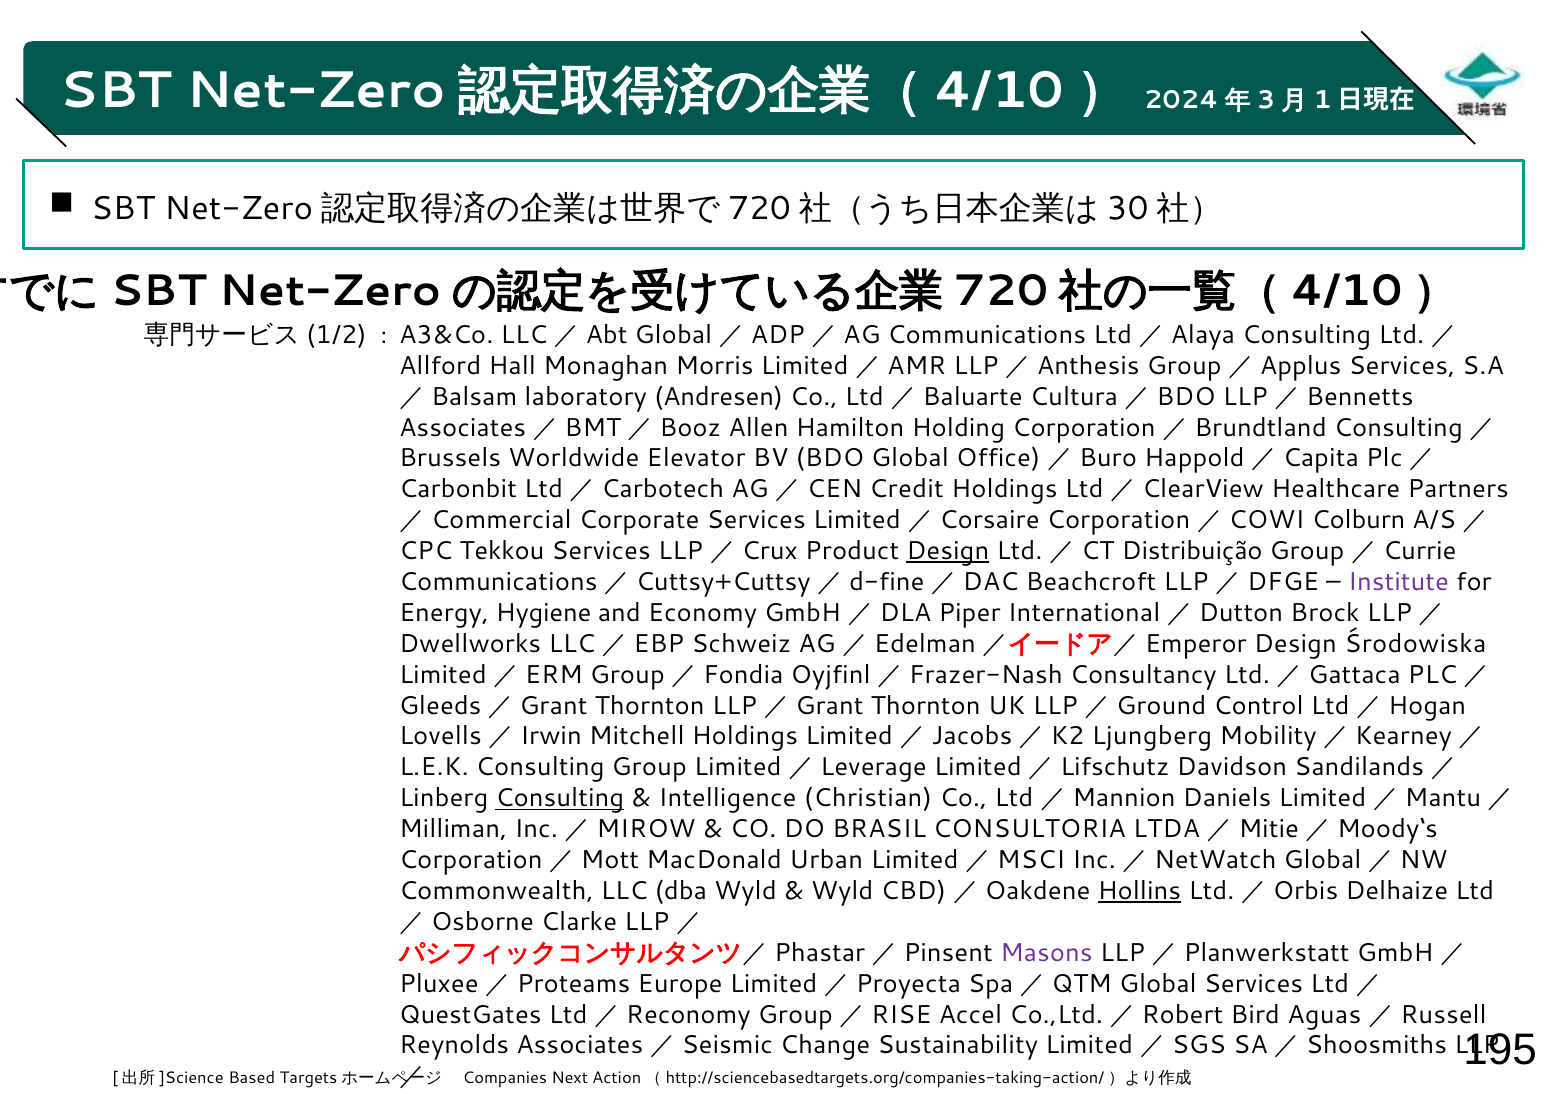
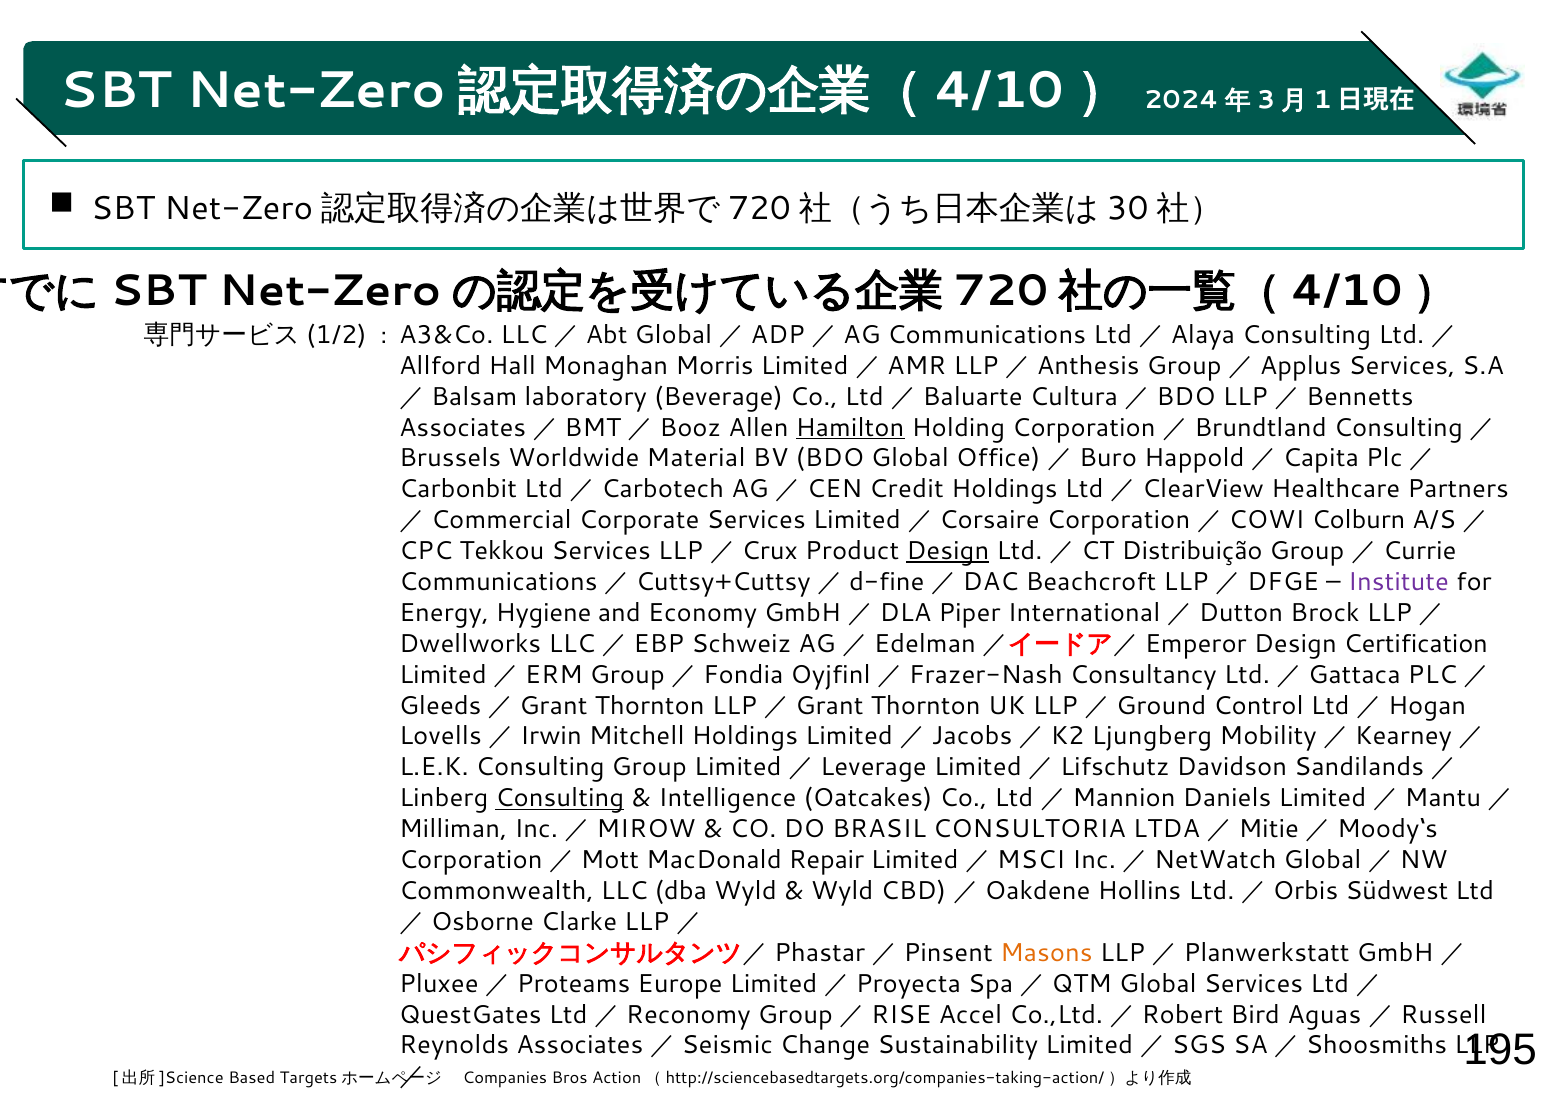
Andresen: Andresen -> Beverage
Hamilton underline: none -> present
Elevator: Elevator -> Material
Środowiska: Środowiska -> Certification
Christian: Christian -> Oatcakes
Urban: Urban -> Repair
Hollins underline: present -> none
Delhaize: Delhaize -> Südwest
Masons colour: purple -> orange
Next: Next -> Bros
